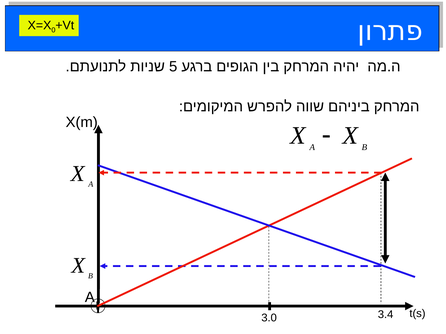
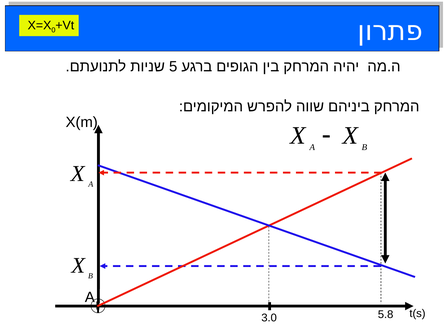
3.4: 3.4 -> 5.8
